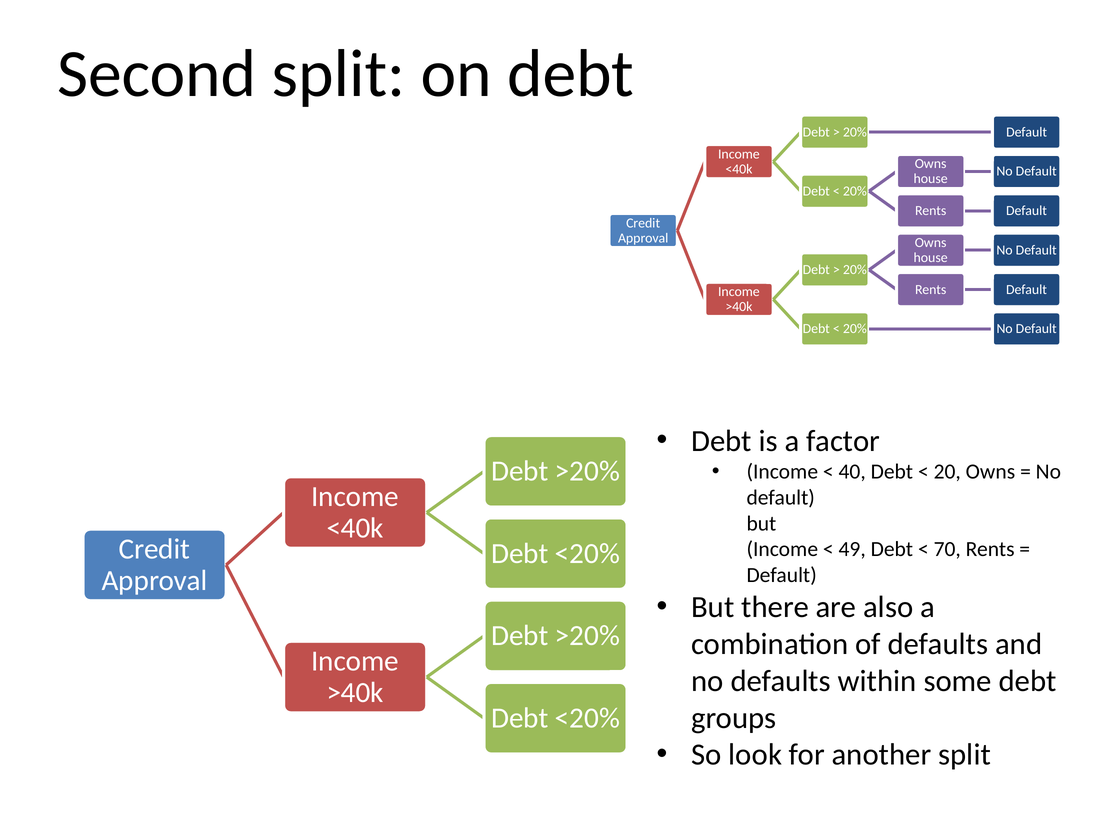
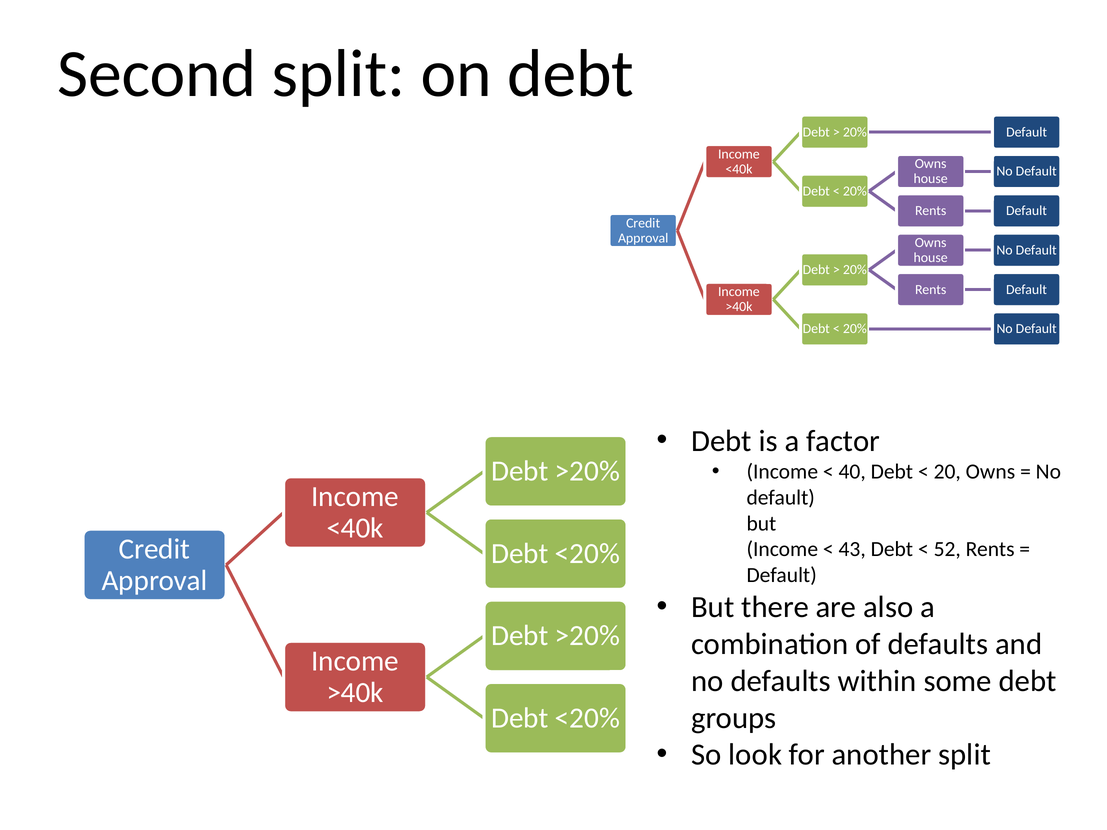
49: 49 -> 43
70: 70 -> 52
